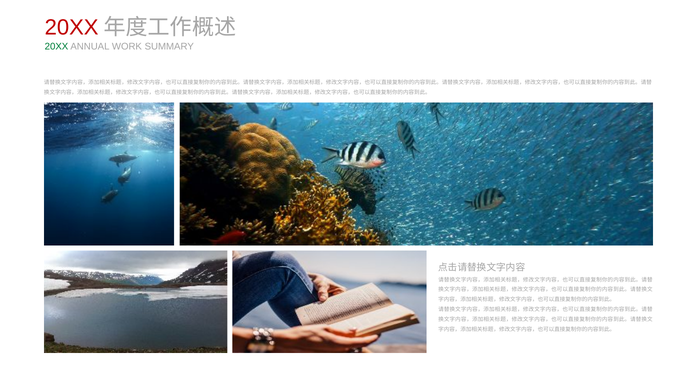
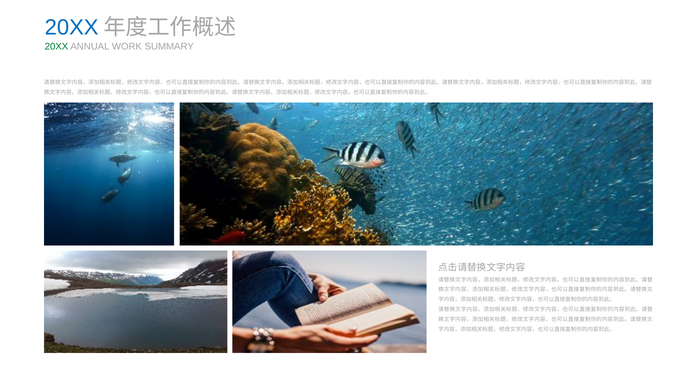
20XX at (72, 28) colour: red -> blue
